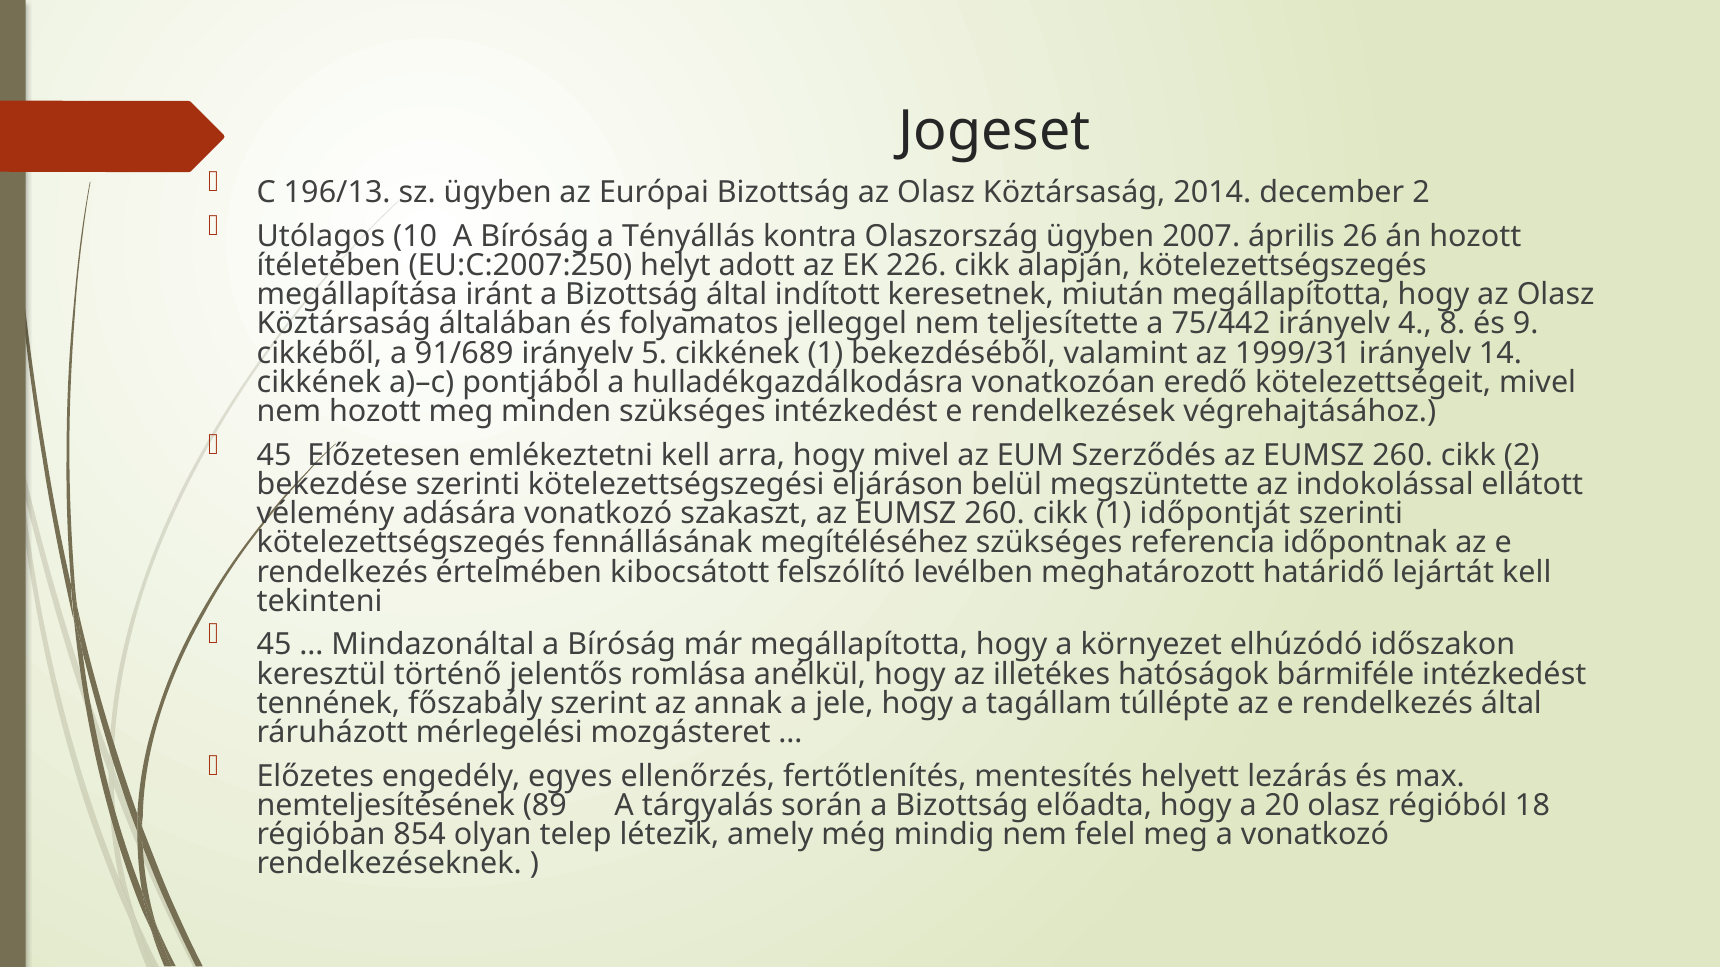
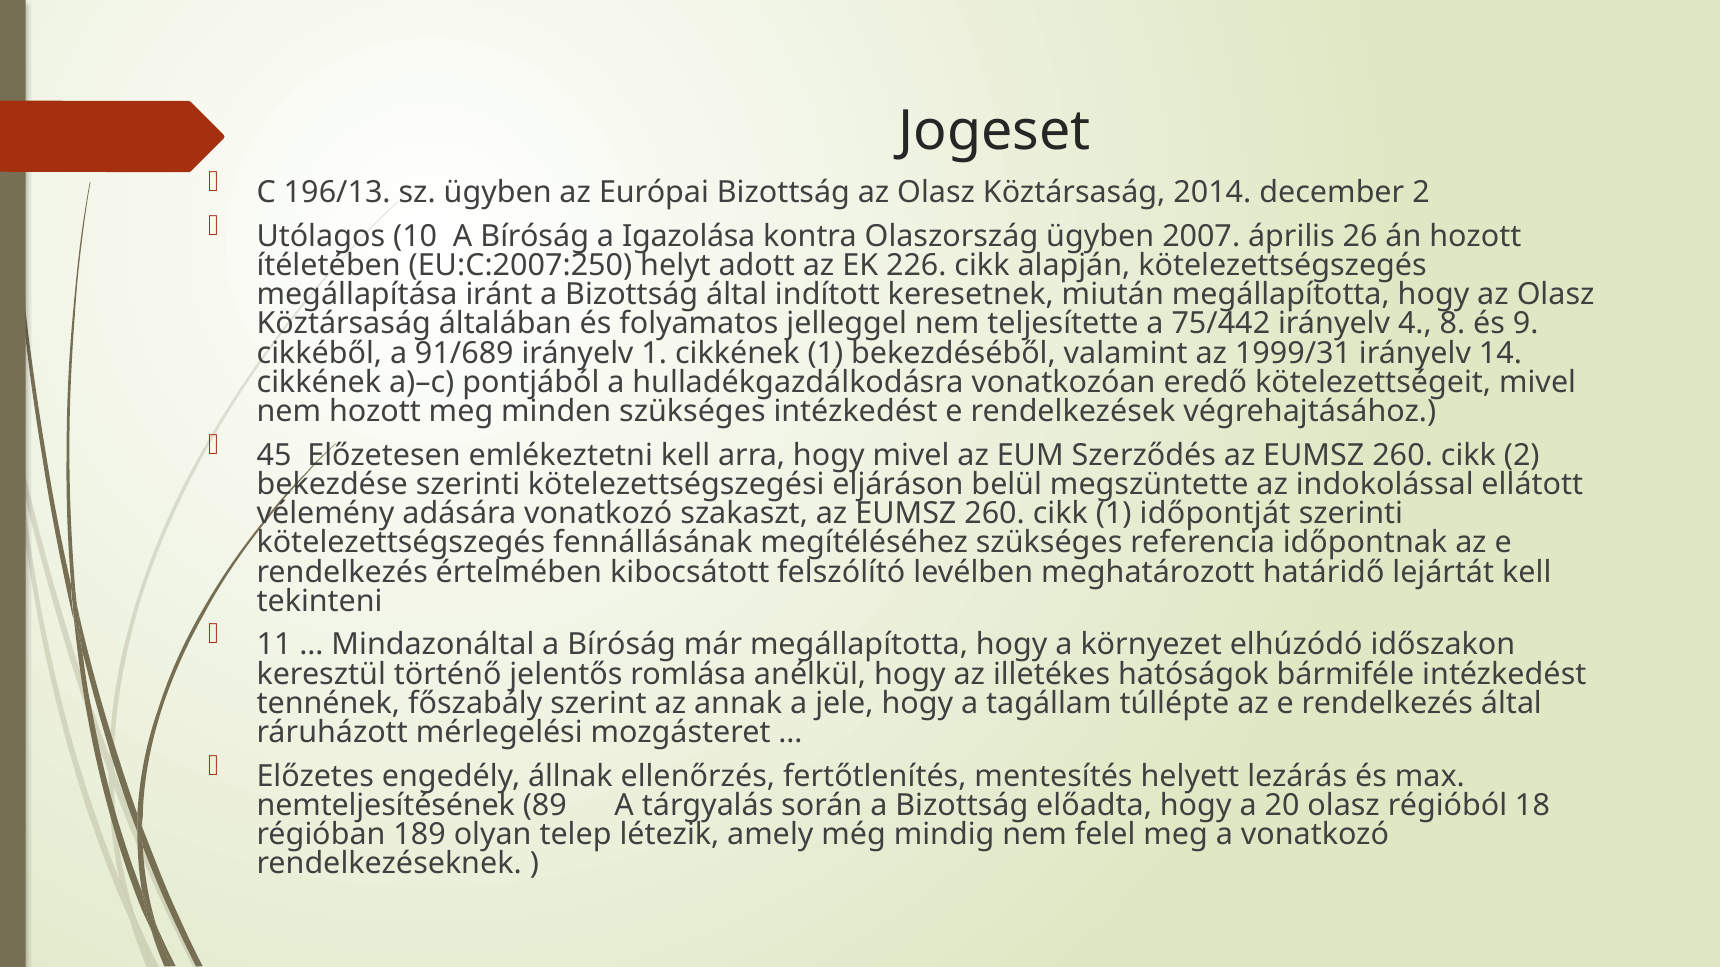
Tényállás: Tényállás -> Igazolása
irányelv 5: 5 -> 1
45 at (274, 645): 45 -> 11
egyes: egyes -> állnak
854: 854 -> 189
